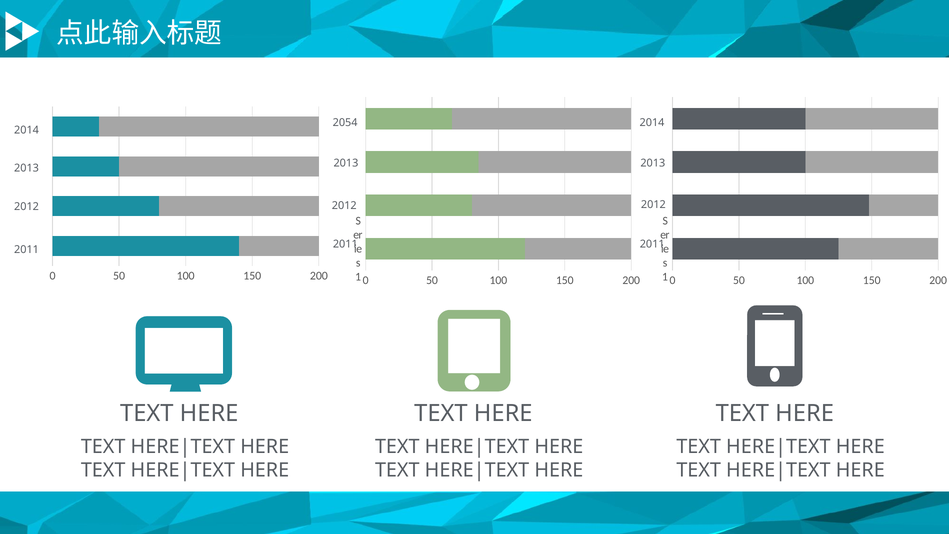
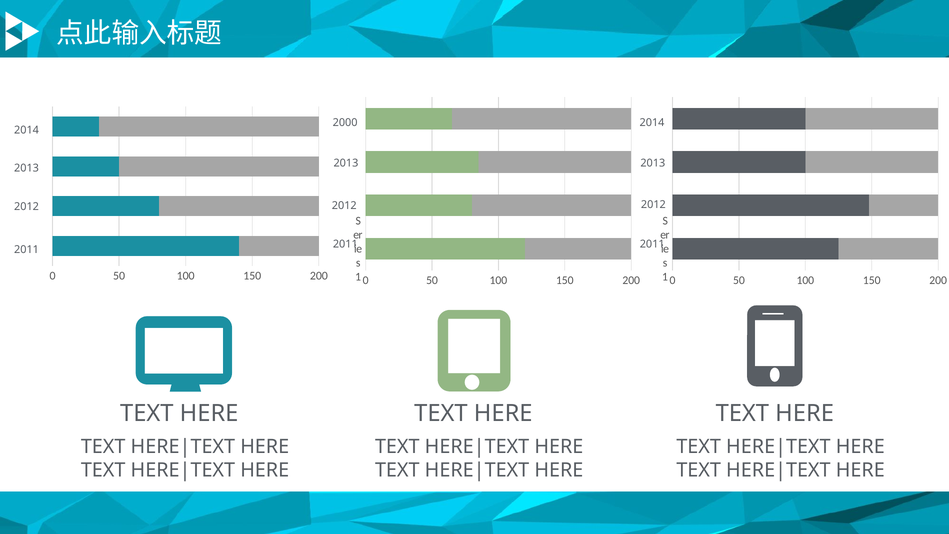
2054: 2054 -> 2000
